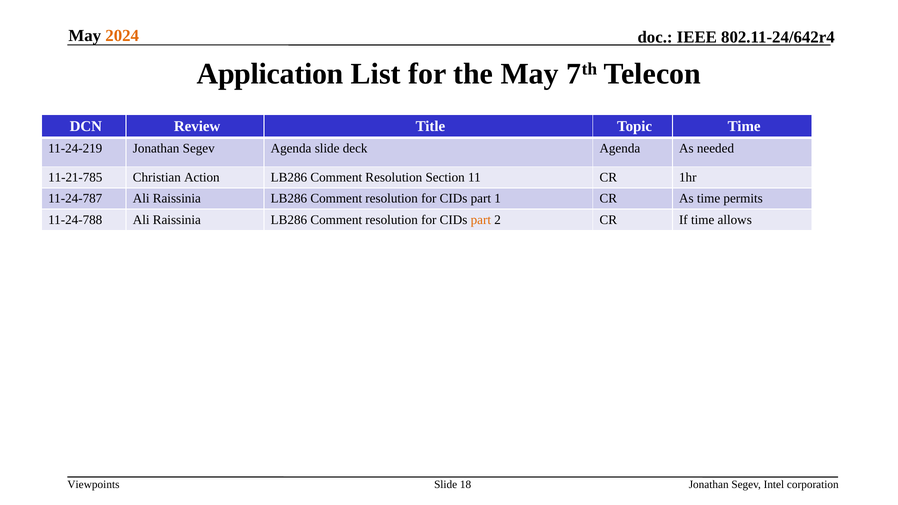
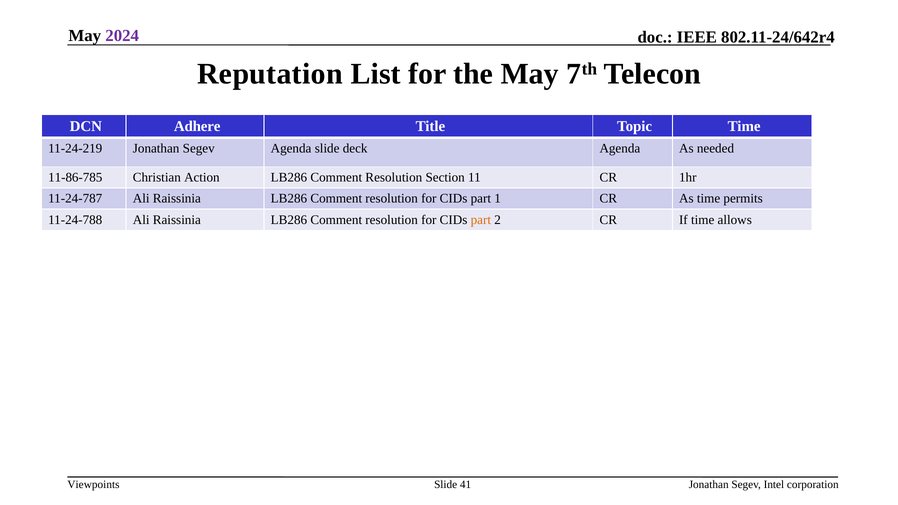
2024 colour: orange -> purple
Application: Application -> Reputation
Review: Review -> Adhere
11-21-785: 11-21-785 -> 11-86-785
18: 18 -> 41
